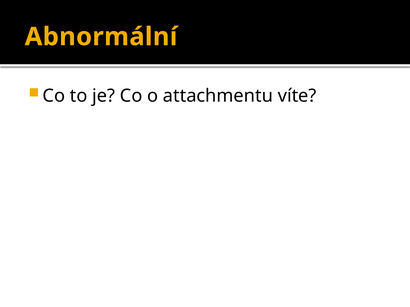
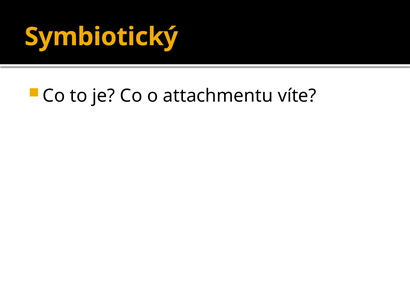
Abnormální: Abnormální -> Symbiotický
